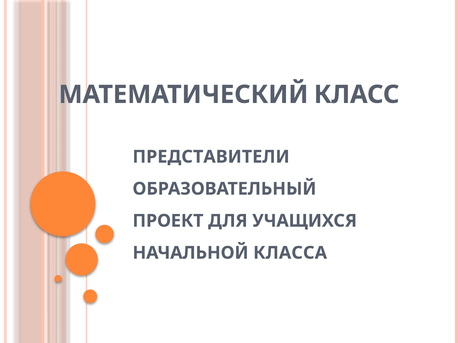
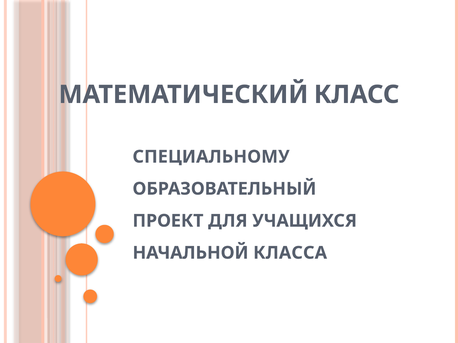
ПРЕДСТАВИТЕЛИ: ПРЕДСТАВИТЕЛИ -> СПЕЦИАЛЬНОМУ
